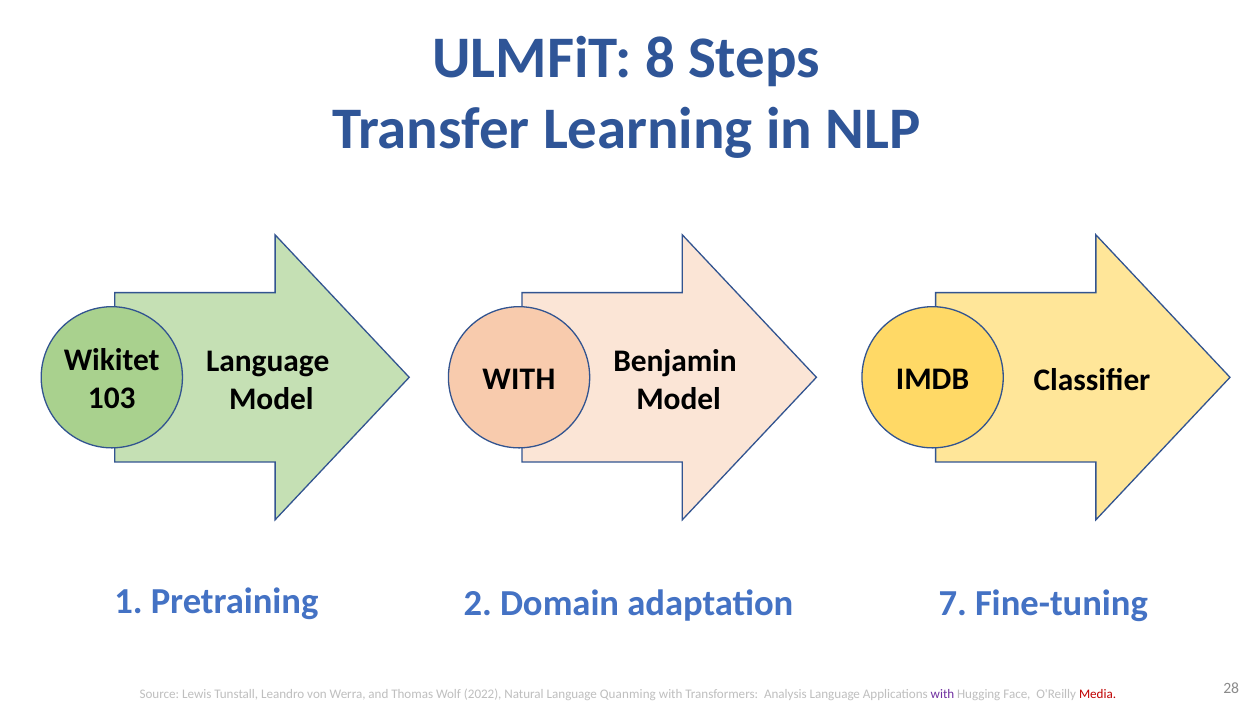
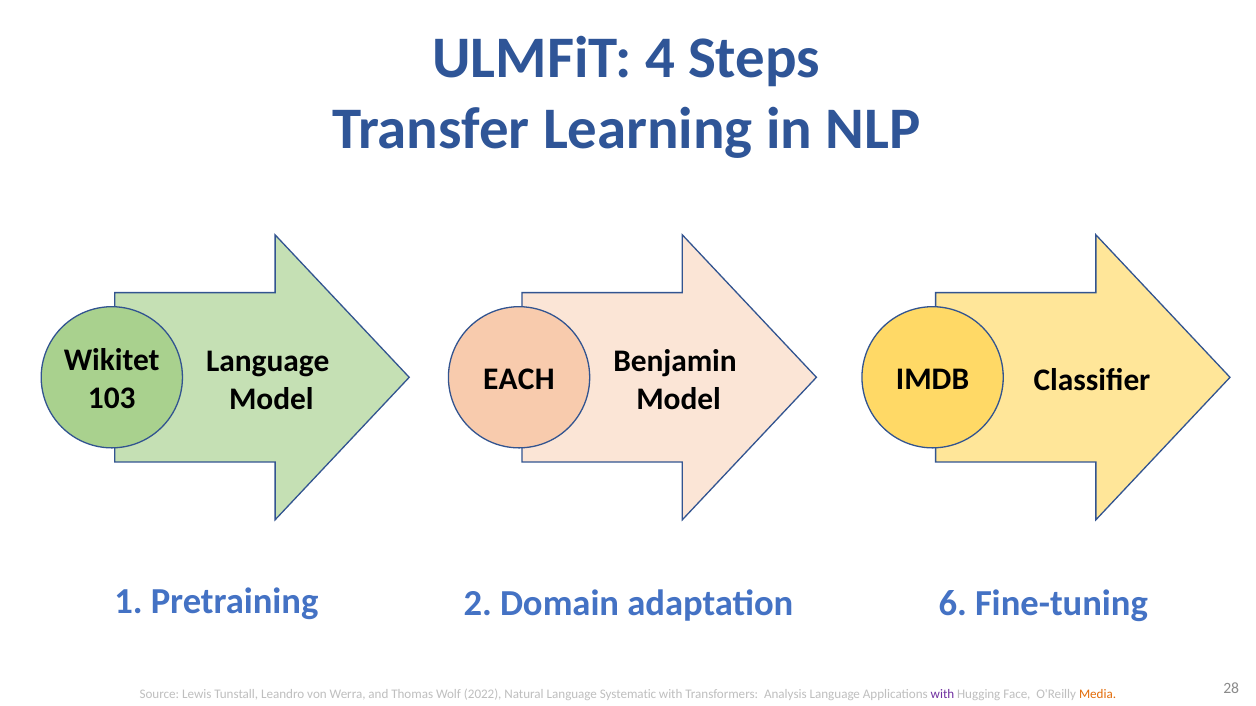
8: 8 -> 4
WITH at (519, 380): WITH -> EACH
7: 7 -> 6
Quanming: Quanming -> Systematic
Media colour: red -> orange
